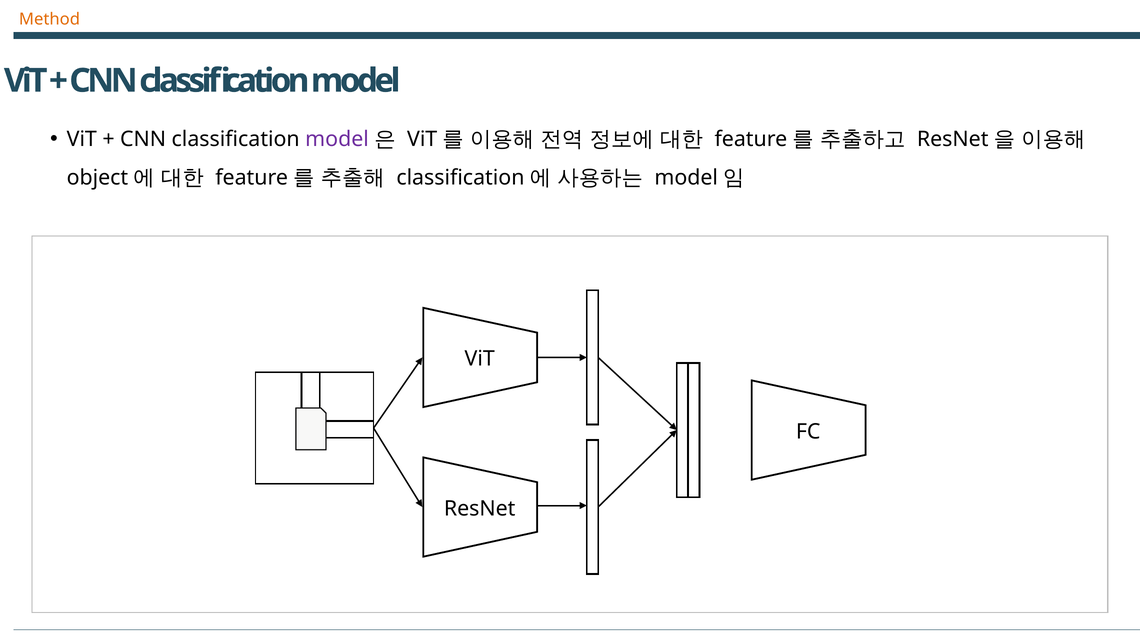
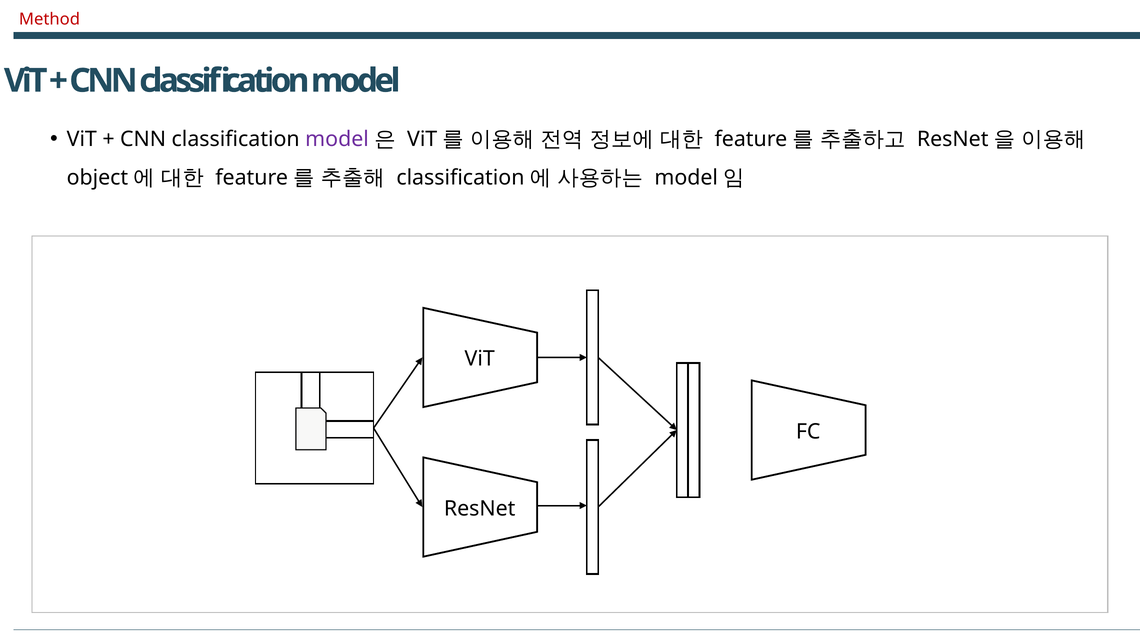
Method colour: orange -> red
